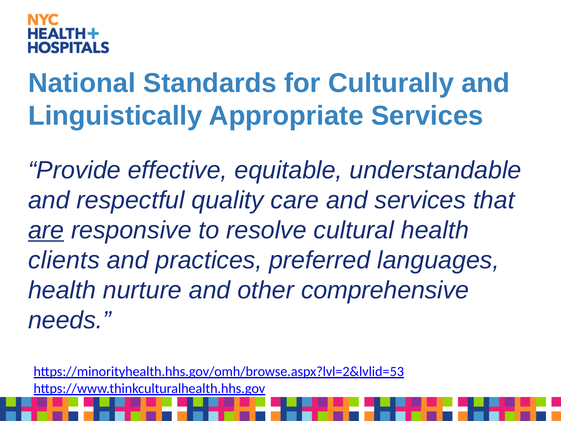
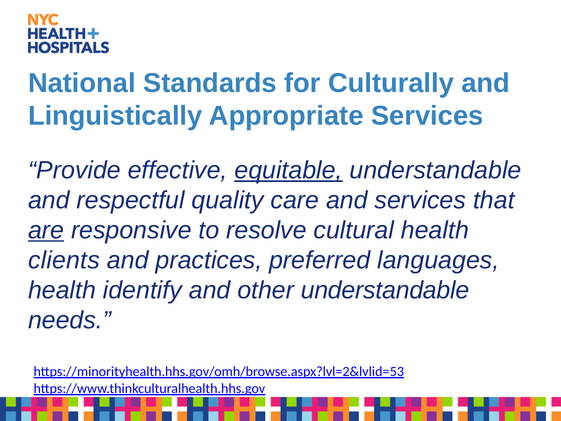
equitable underline: none -> present
nurture: nurture -> identify
other comprehensive: comprehensive -> understandable
